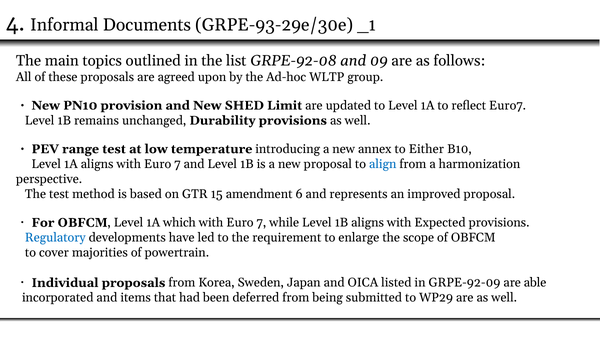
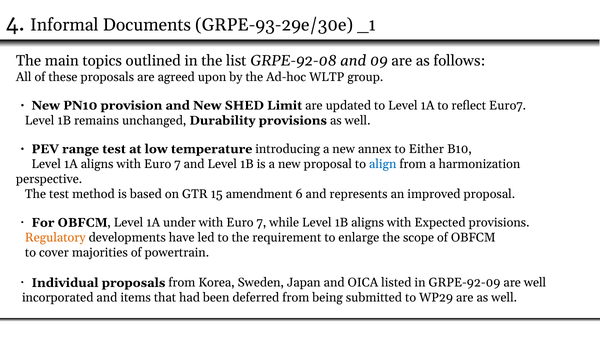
which: which -> under
Regulatory colour: blue -> orange
are able: able -> well
